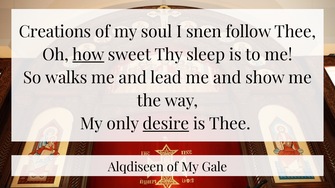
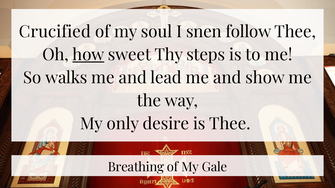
Creations: Creations -> Crucified
sleep: sleep -> steps
desire underline: present -> none
Alqdiseen: Alqdiseen -> Breathing
